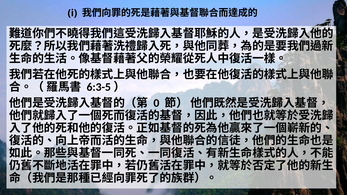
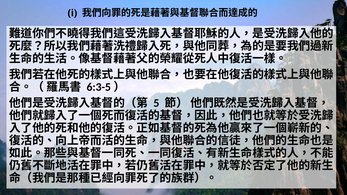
0: 0 -> 5
